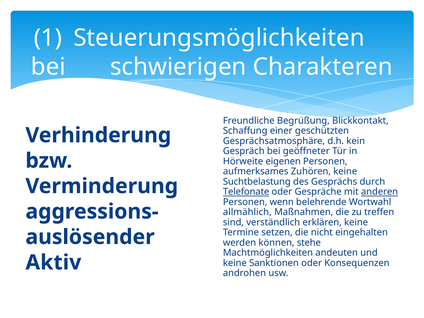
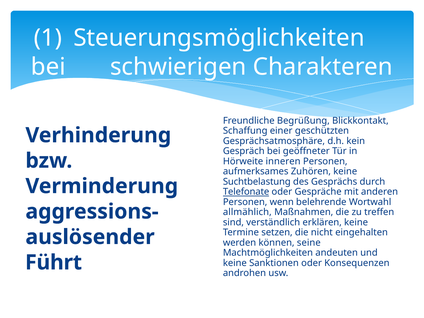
eigenen: eigenen -> inneren
anderen underline: present -> none
stehe: stehe -> seine
Aktiv: Aktiv -> Führt
